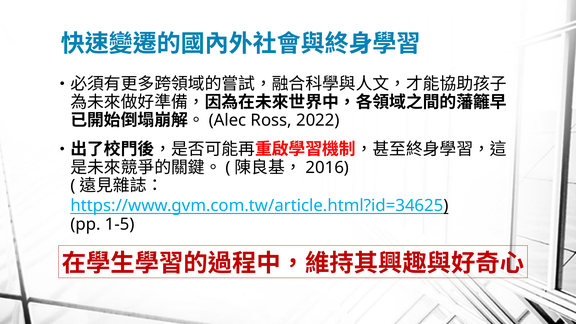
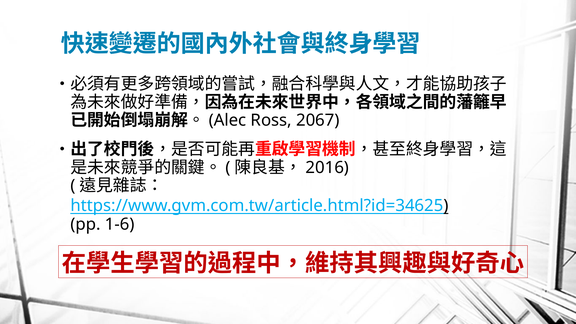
2022: 2022 -> 2067
1-5: 1-5 -> 1-6
